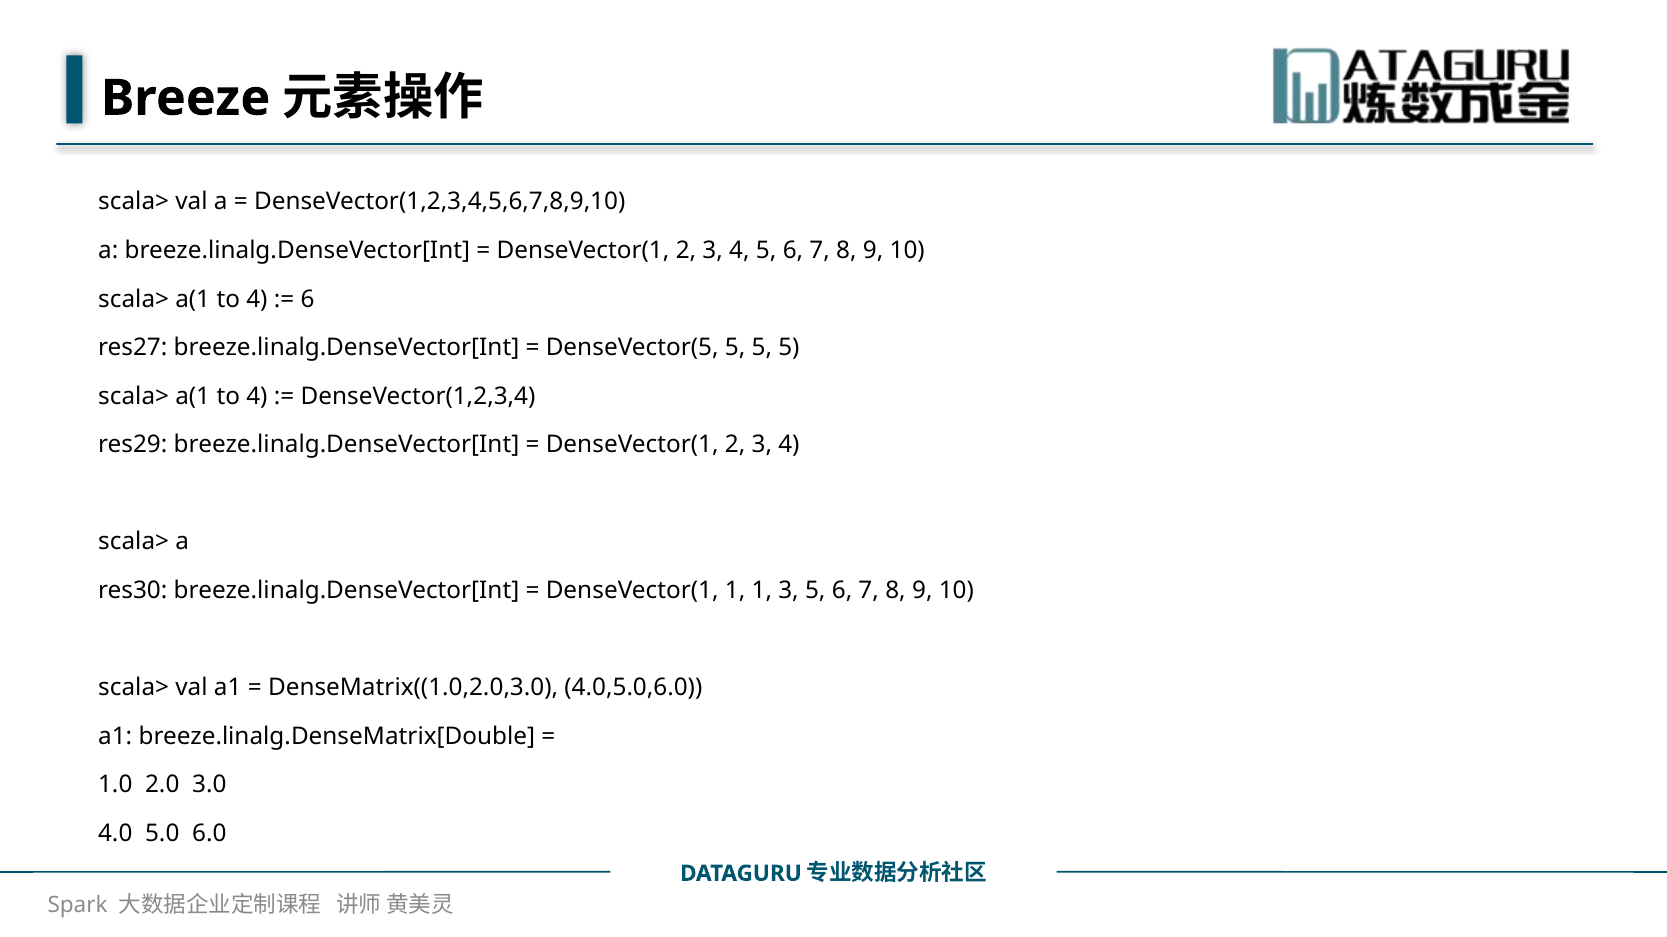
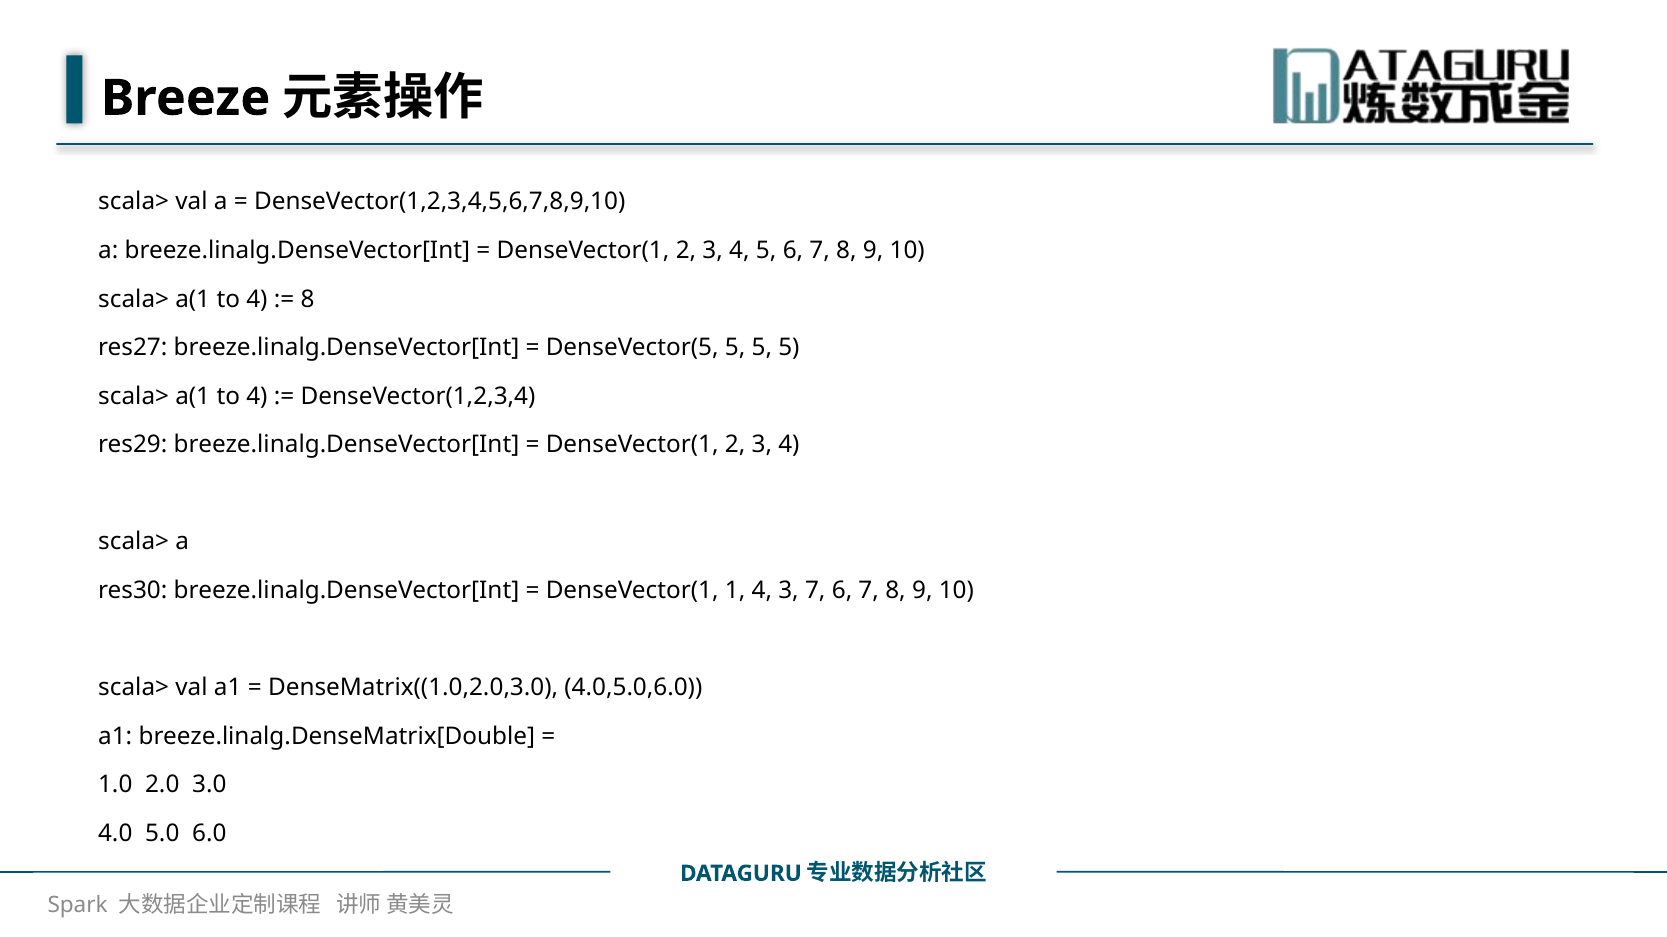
6 at (308, 299): 6 -> 8
1 1: 1 -> 4
3 5: 5 -> 7
